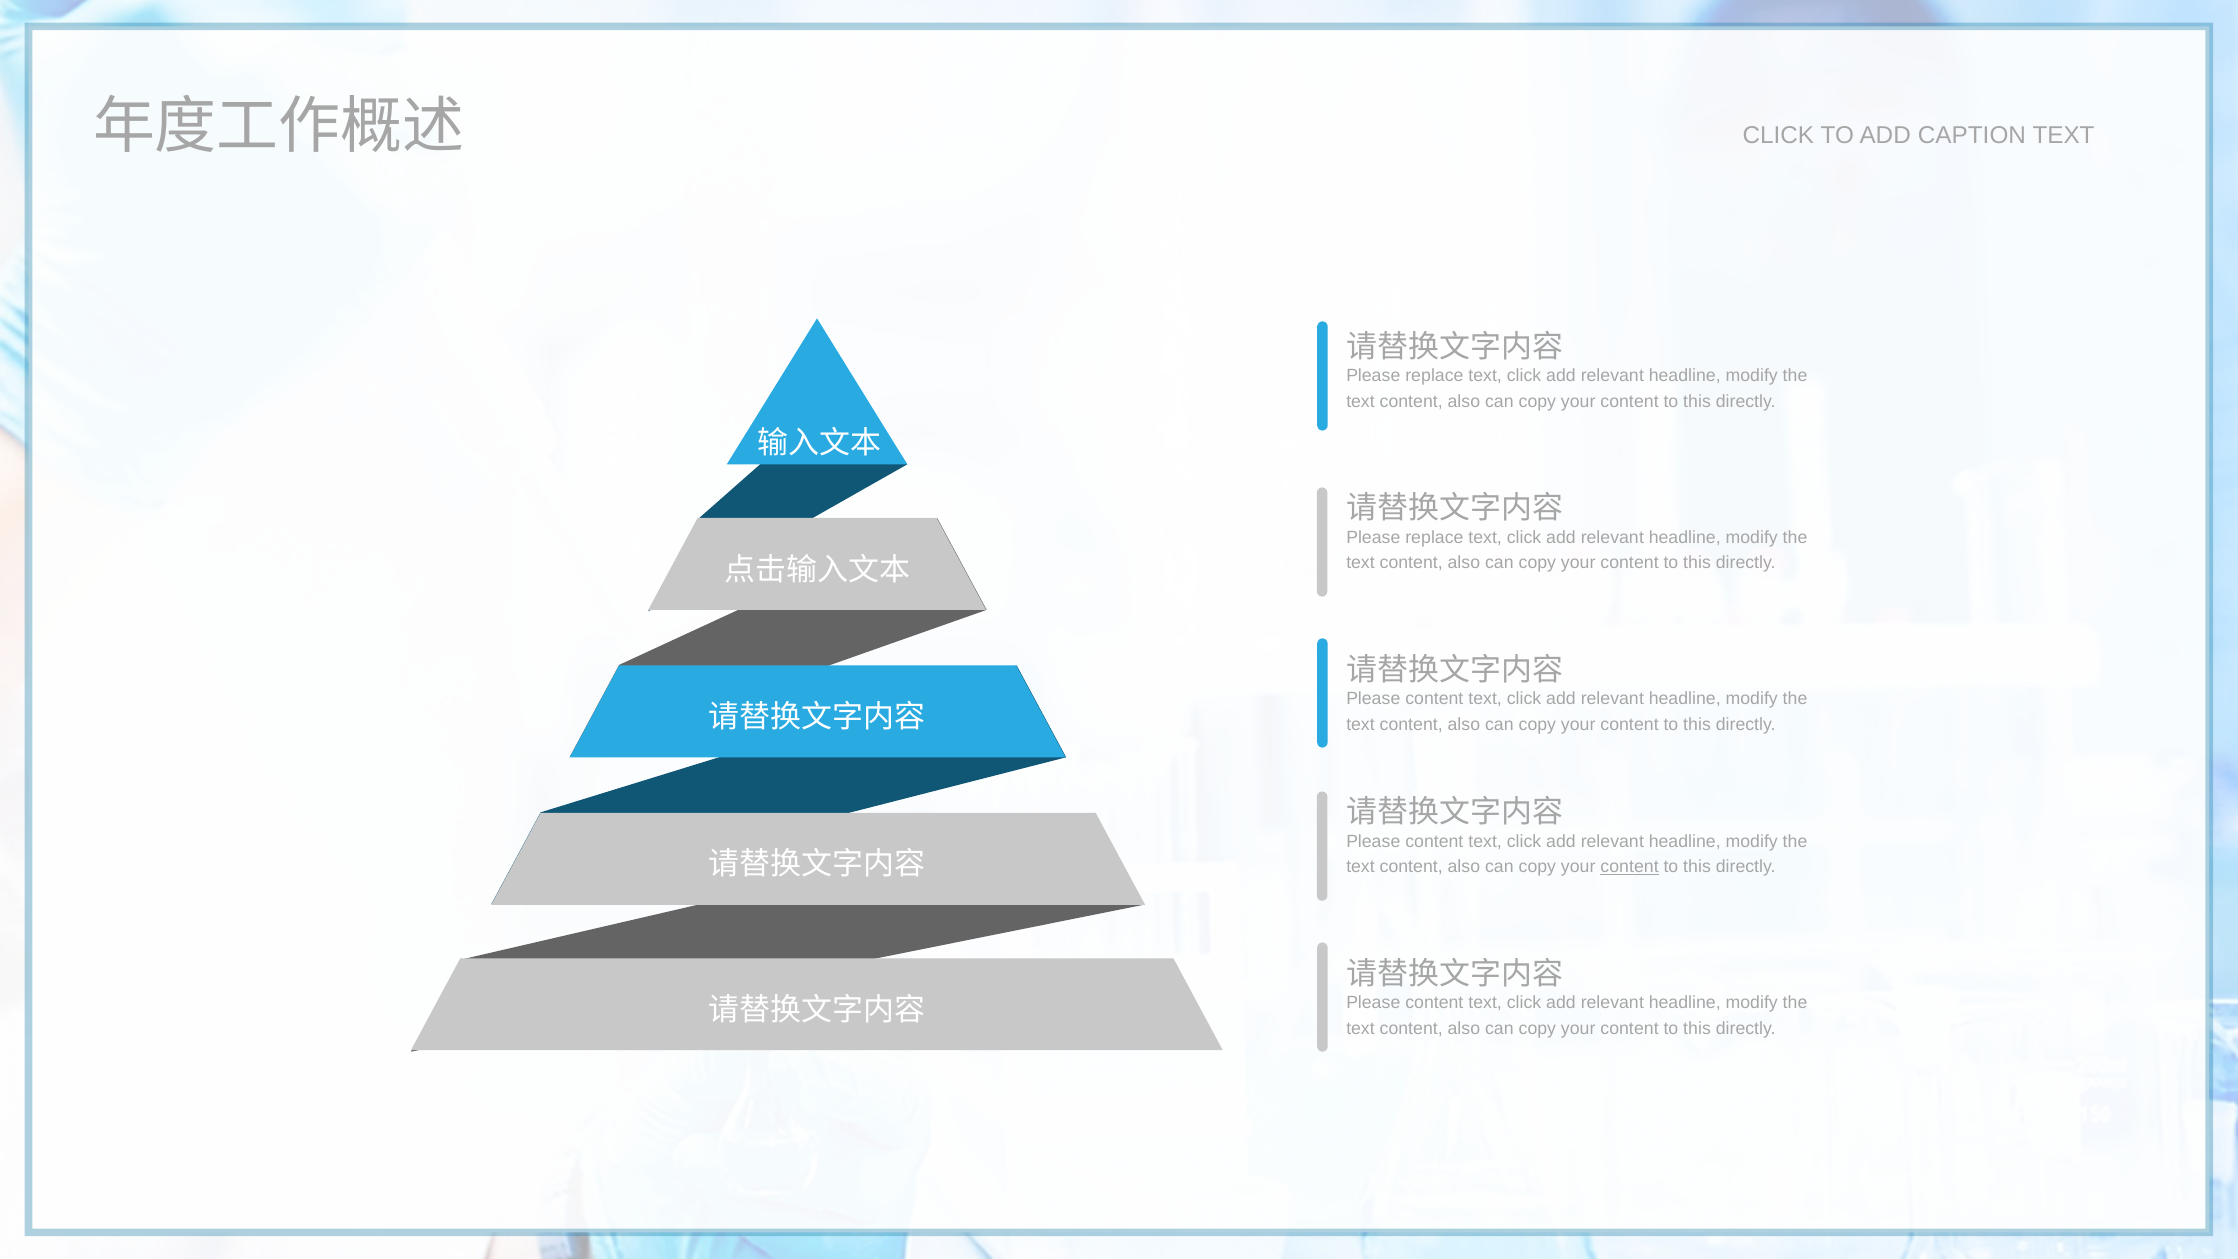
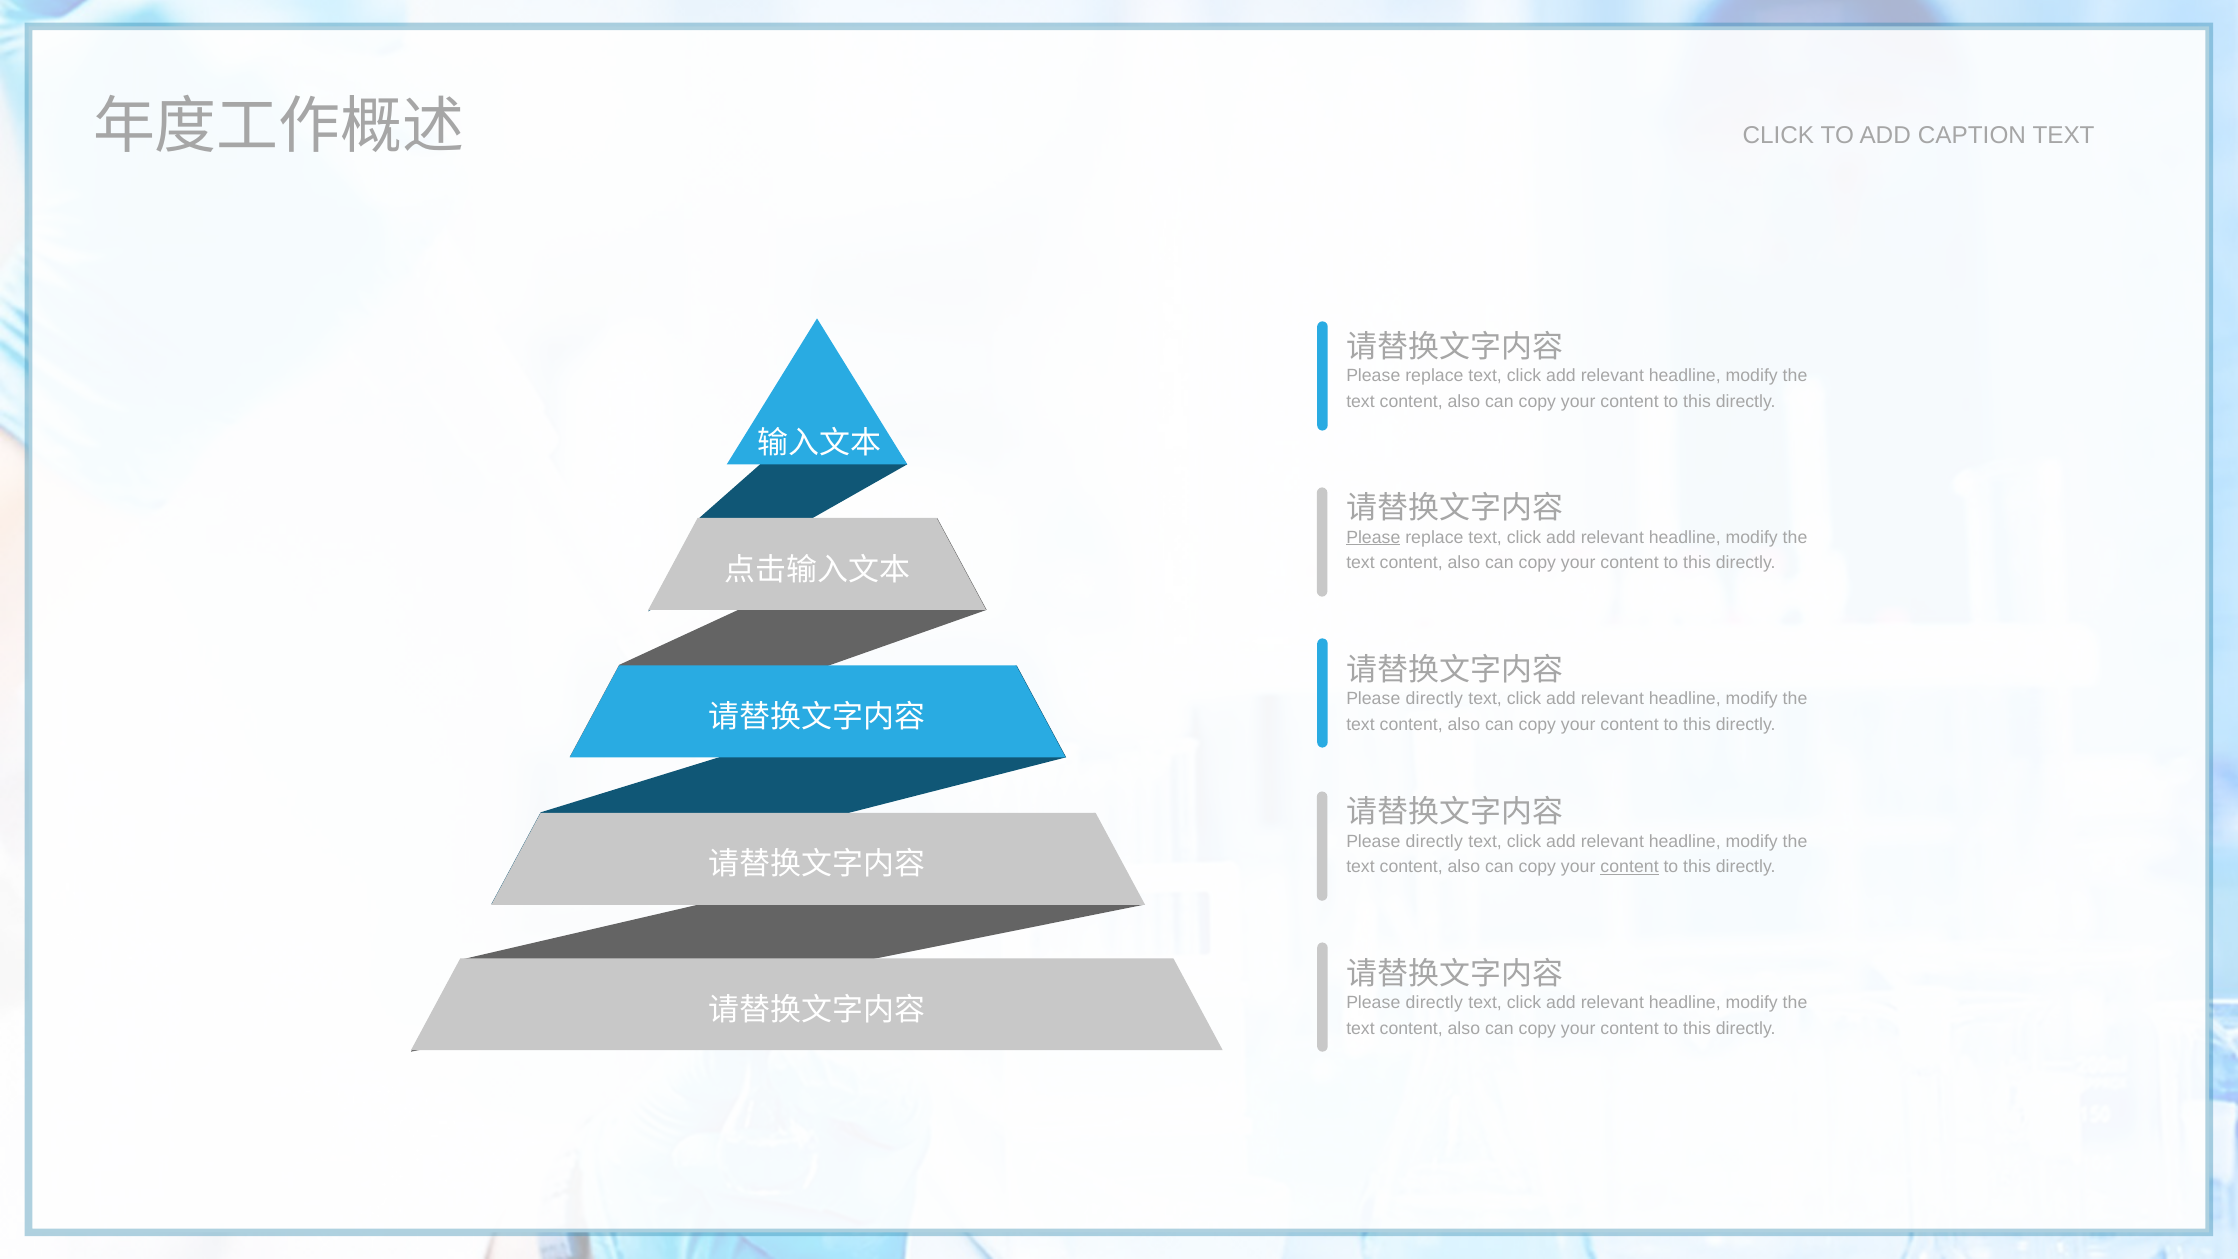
Please at (1373, 537) underline: none -> present
content at (1434, 699): content -> directly
content at (1434, 841): content -> directly
content at (1434, 1003): content -> directly
